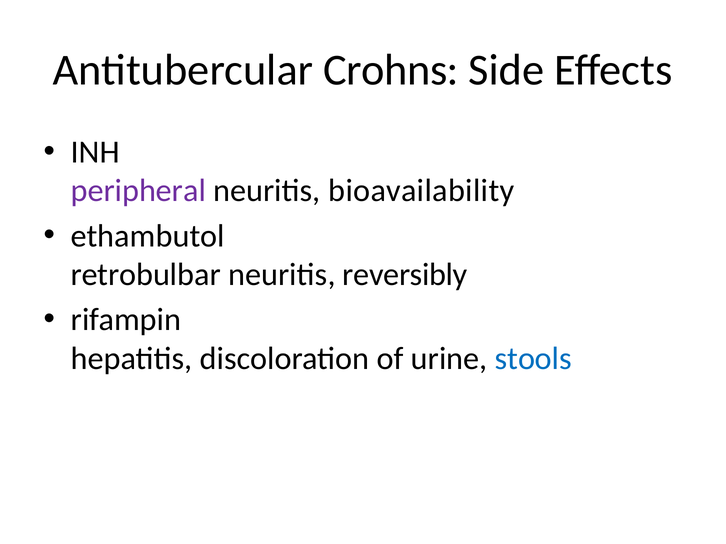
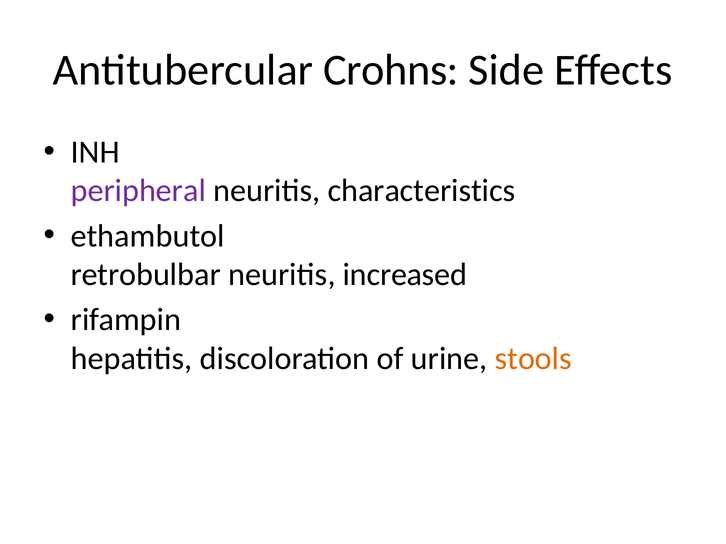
bioavailability: bioavailability -> characteristics
reversibly: reversibly -> increased
stools colour: blue -> orange
